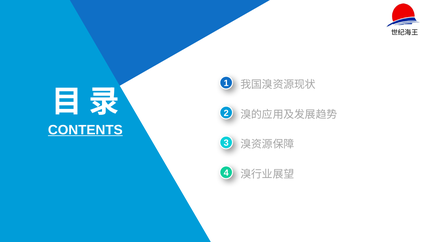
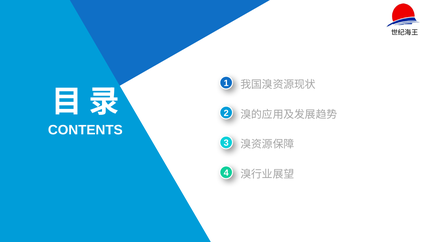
CONTENTS underline: present -> none
